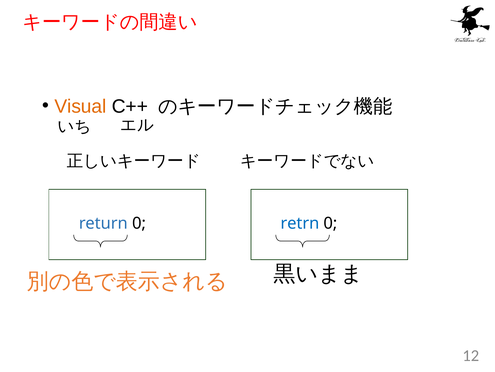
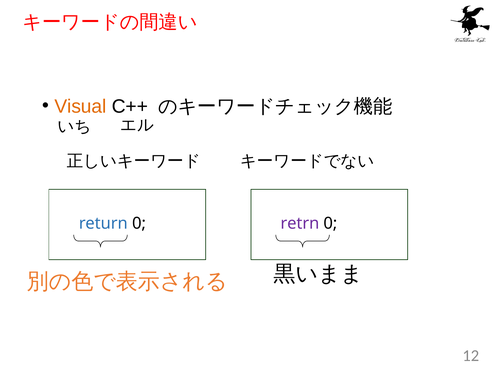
retrn colour: blue -> purple
